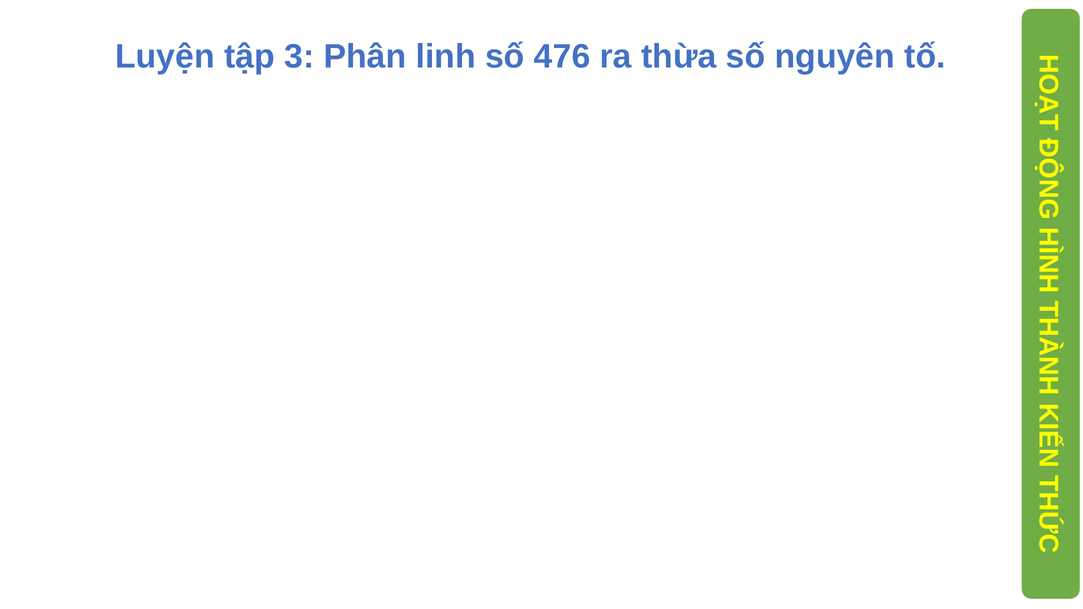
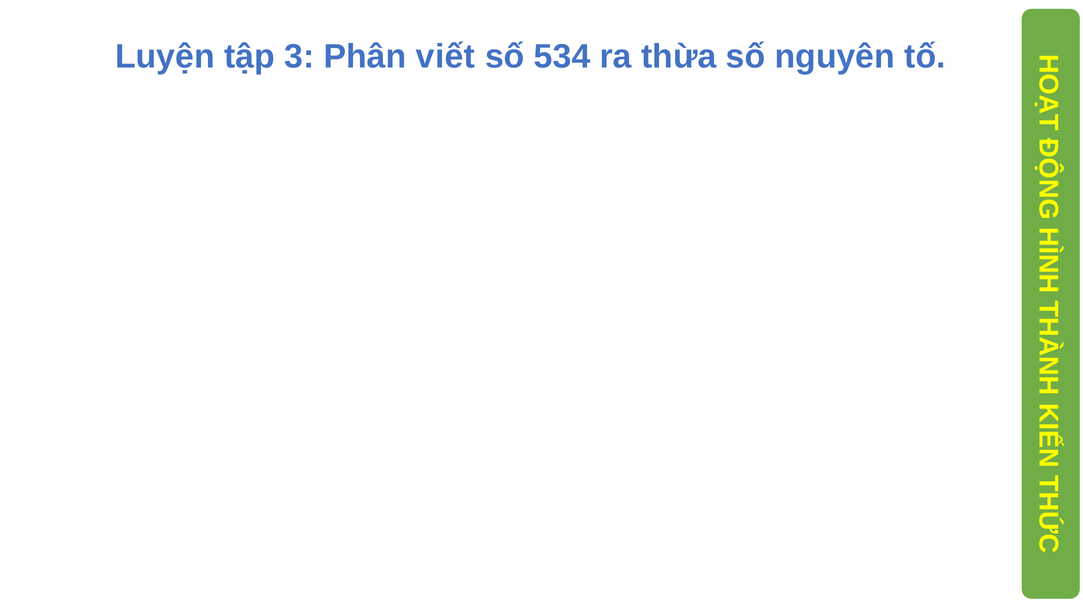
linh: linh -> viết
476: 476 -> 534
